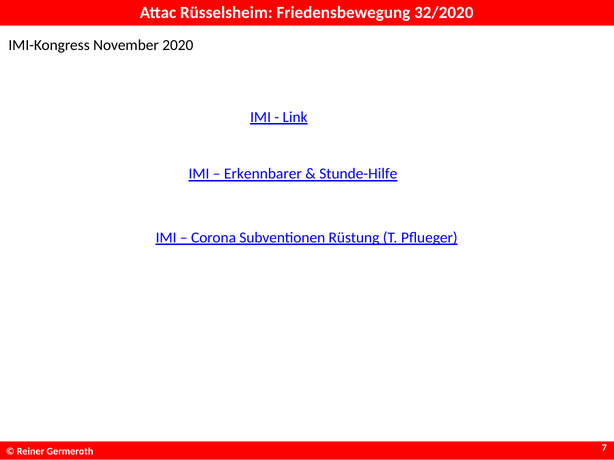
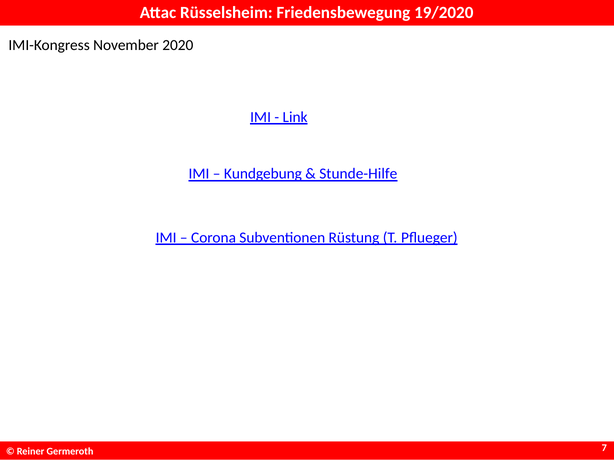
32/2020: 32/2020 -> 19/2020
Erkennbarer: Erkennbarer -> Kundgebung
